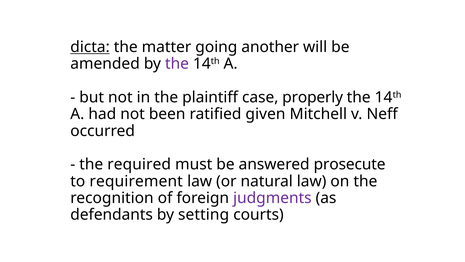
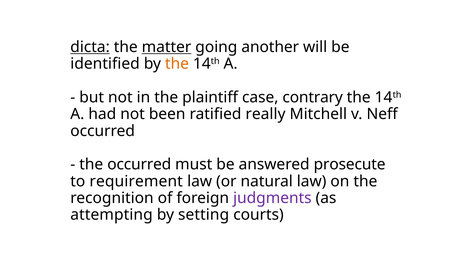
matter underline: none -> present
amended: amended -> identified
the at (177, 64) colour: purple -> orange
properly: properly -> contrary
given: given -> really
the required: required -> occurred
defendants: defendants -> attempting
